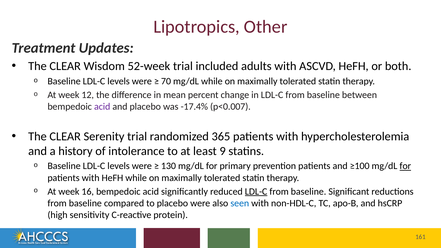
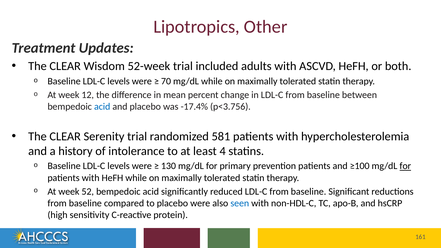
acid at (102, 107) colour: purple -> blue
p<0.007: p<0.007 -> p<3.756
365: 365 -> 581
9: 9 -> 4
16: 16 -> 52
LDL-C at (256, 192) underline: present -> none
